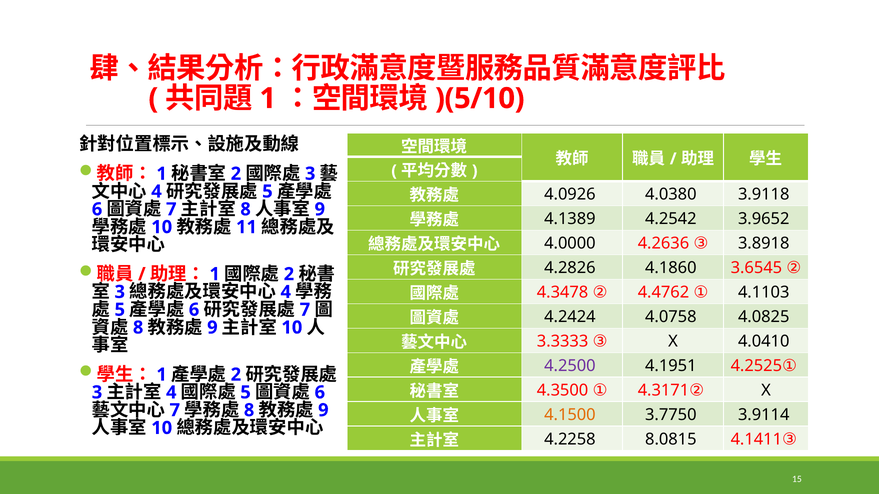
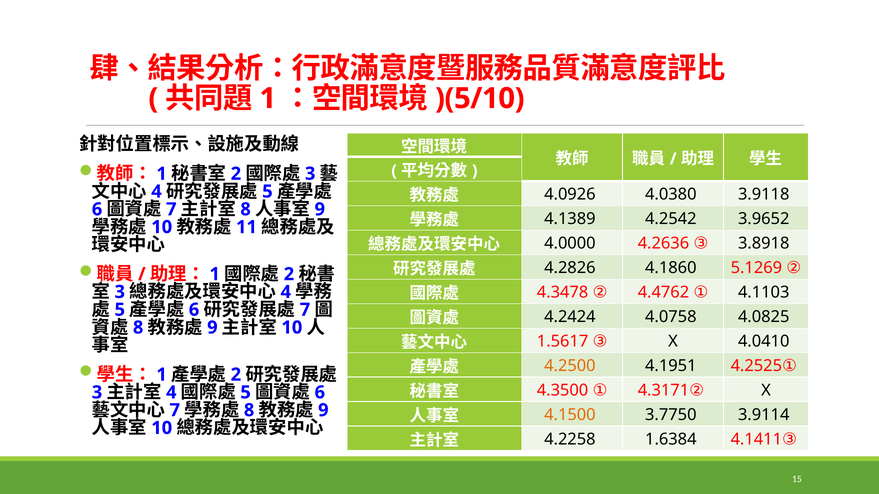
3.6545: 3.6545 -> 5.1269
3.3333: 3.3333 -> 1.5617
4.2500 colour: purple -> orange
8.0815: 8.0815 -> 1.6384
